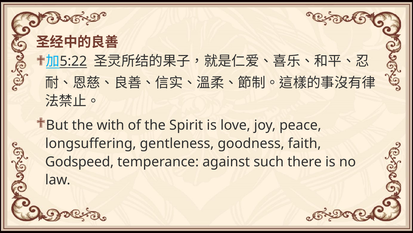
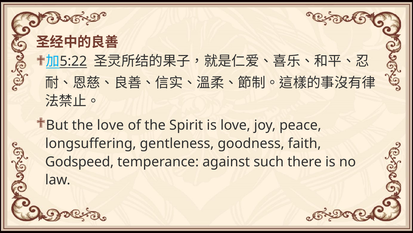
the with: with -> love
